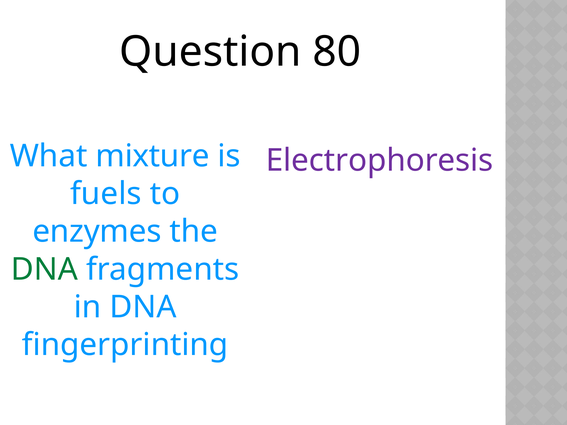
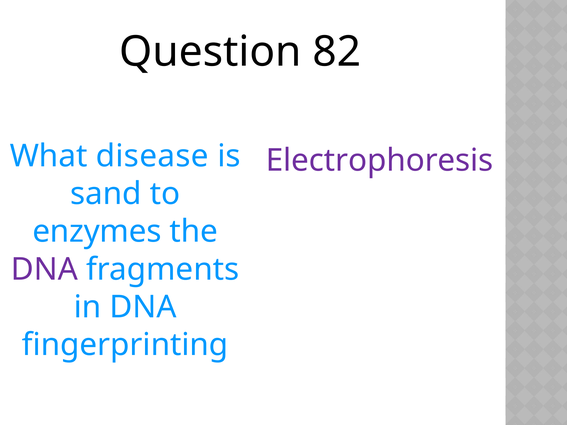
80: 80 -> 82
mixture: mixture -> disease
fuels: fuels -> sand
DNA at (44, 270) colour: green -> purple
